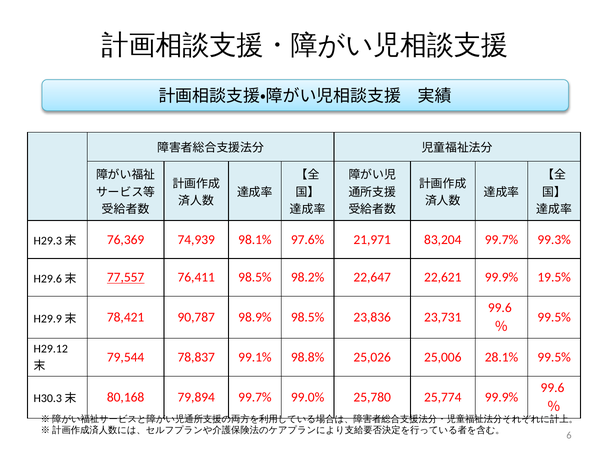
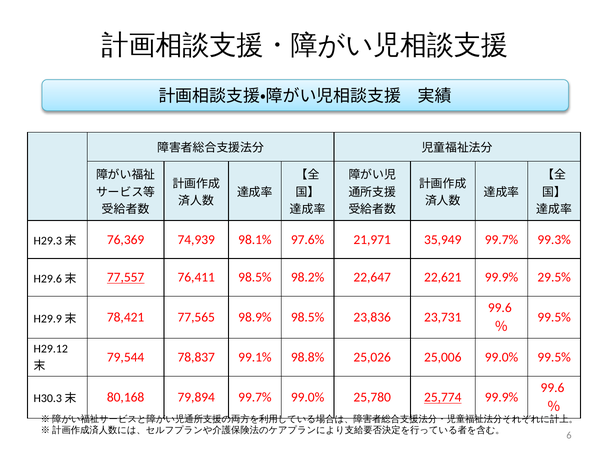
83,204: 83,204 -> 35,949
19.5%: 19.5% -> 29.5%
90,787: 90,787 -> 77,565
25,006 28.1%: 28.1% -> 99.0%
25,774 underline: none -> present
